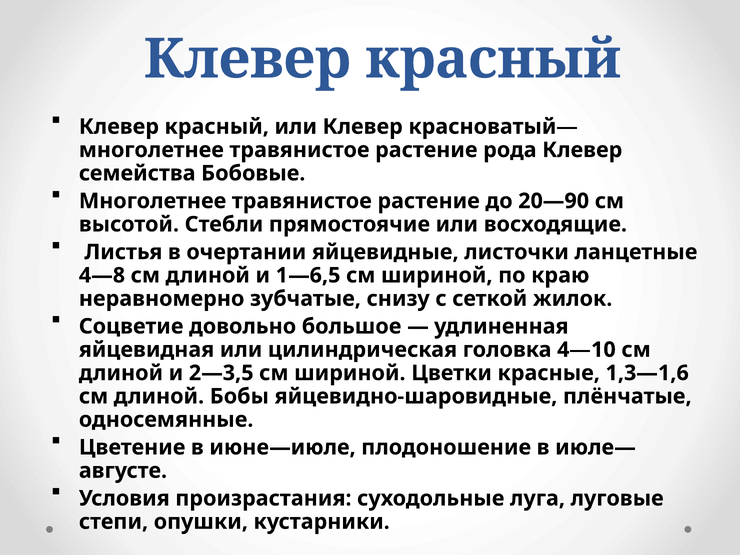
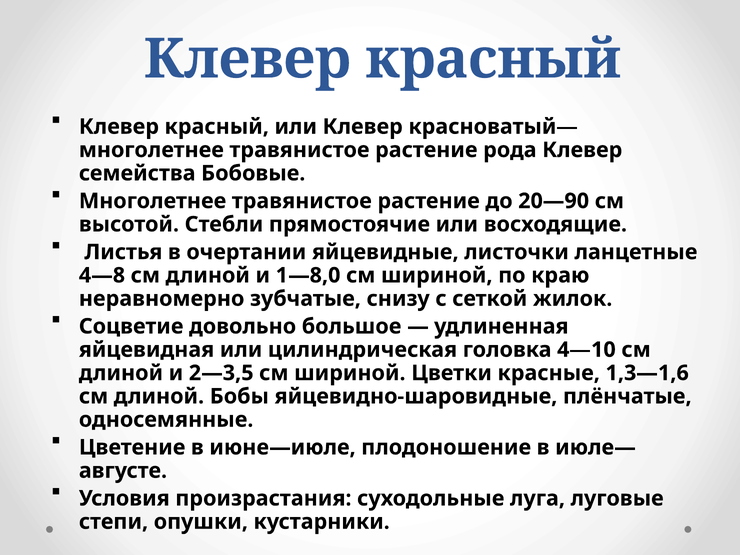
1—6,5: 1—6,5 -> 1—8,0
